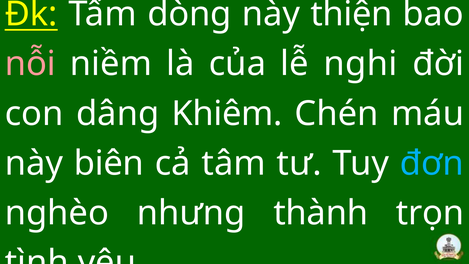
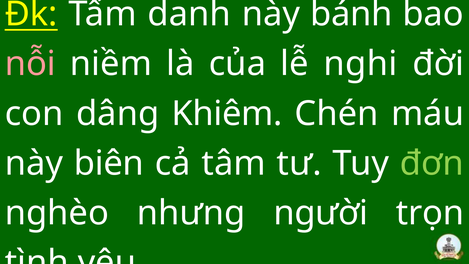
dòng: dòng -> danh
thiện: thiện -> bánh
đơn colour: light blue -> light green
thành: thành -> người
